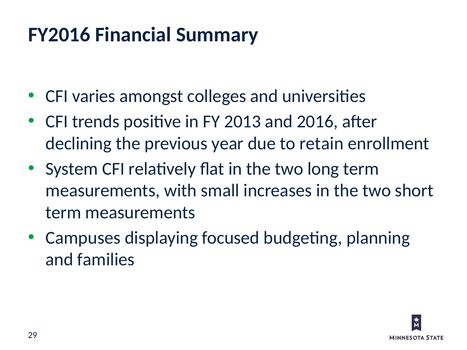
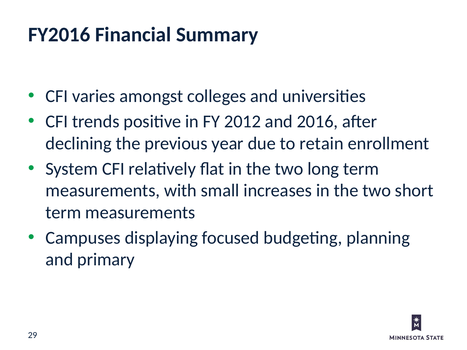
2013: 2013 -> 2012
families: families -> primary
